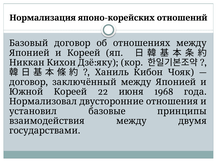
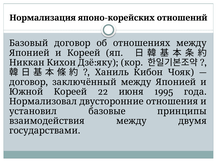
1968: 1968 -> 1995
